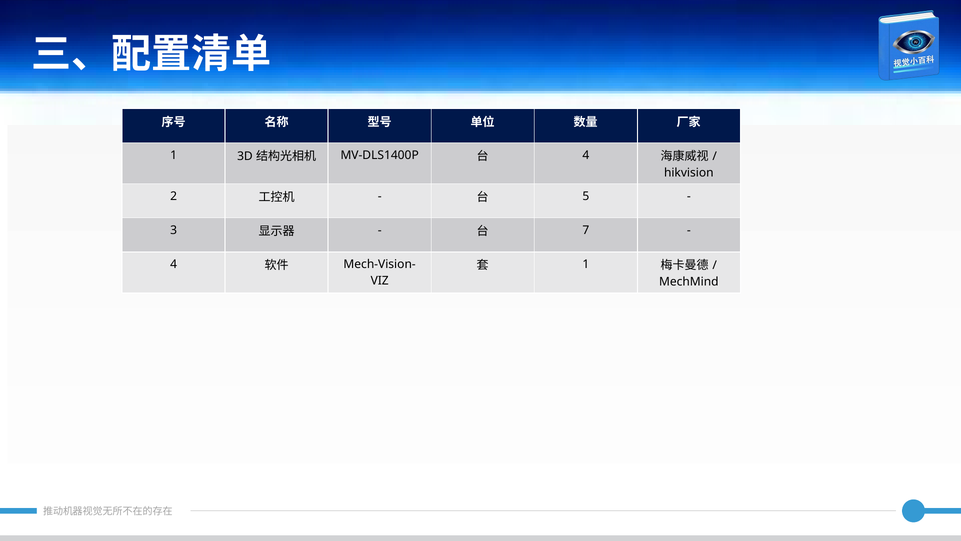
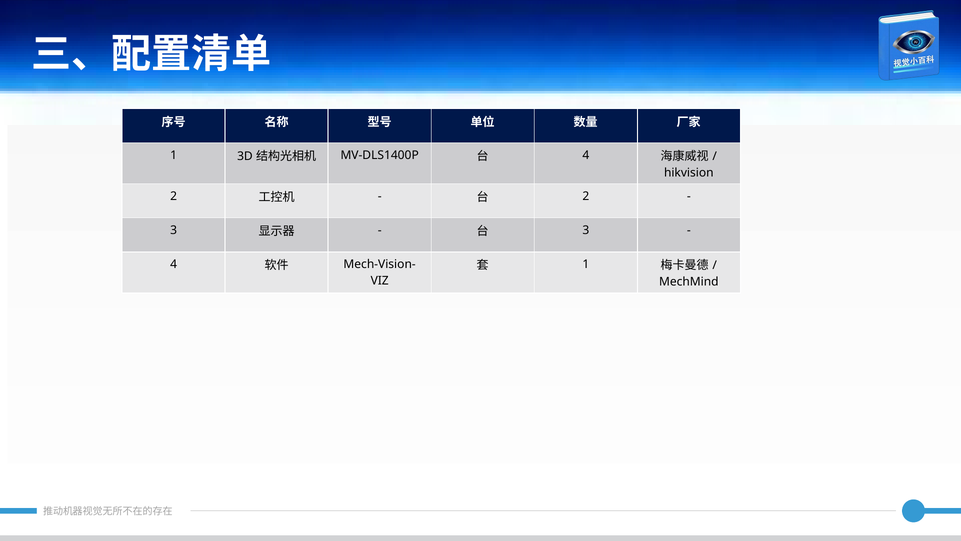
5 at (586, 196): 5 -> 2
7 at (586, 230): 7 -> 3
